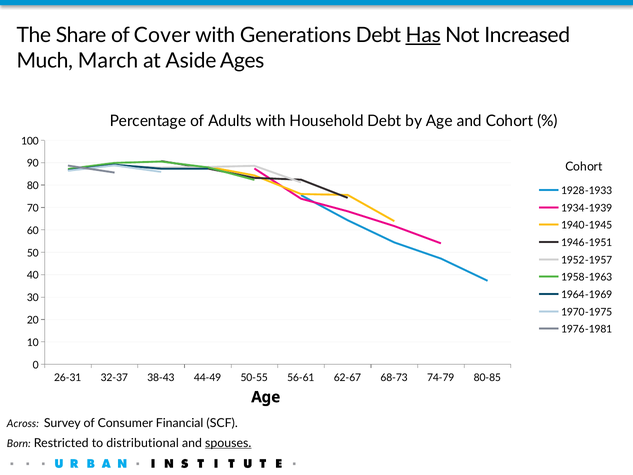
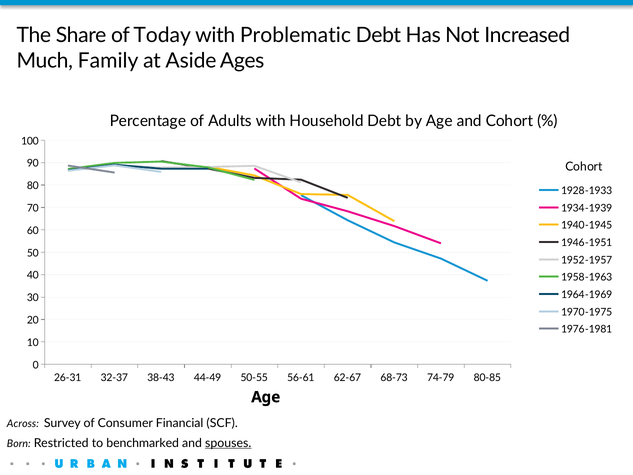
Cover: Cover -> Today
Generations: Generations -> Problematic
Has underline: present -> none
March: March -> Family
distributional: distributional -> benchmarked
